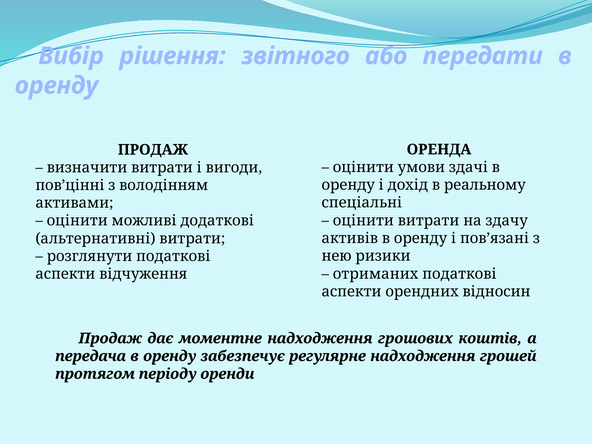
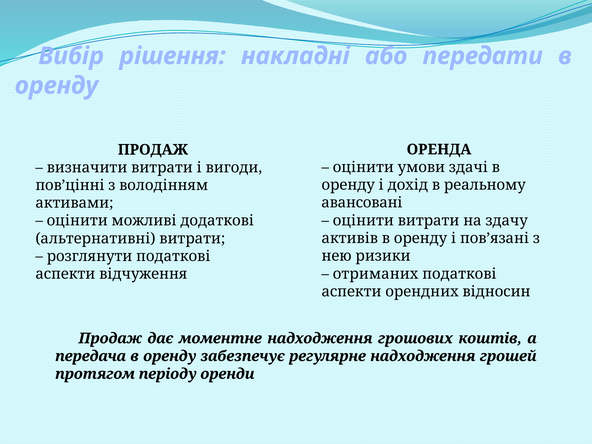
звітного: звітного -> накладні
спеціальні: спеціальні -> авансовані
